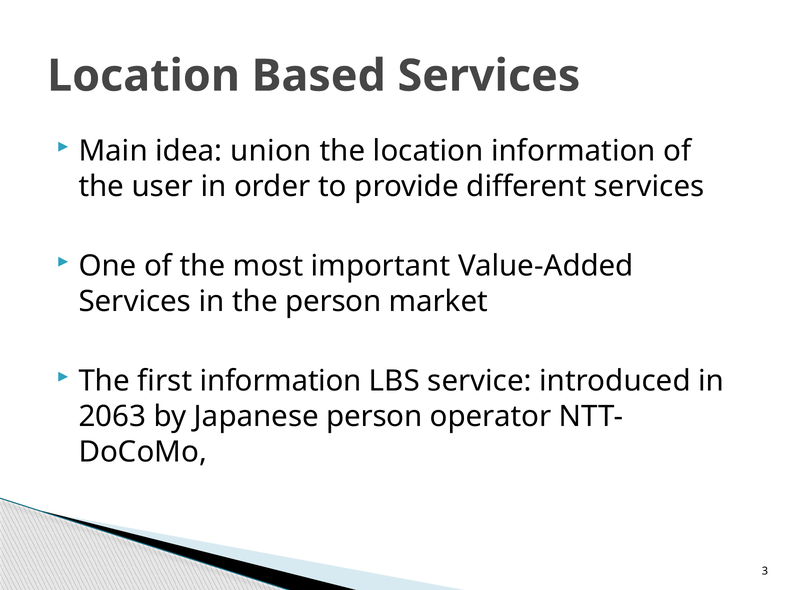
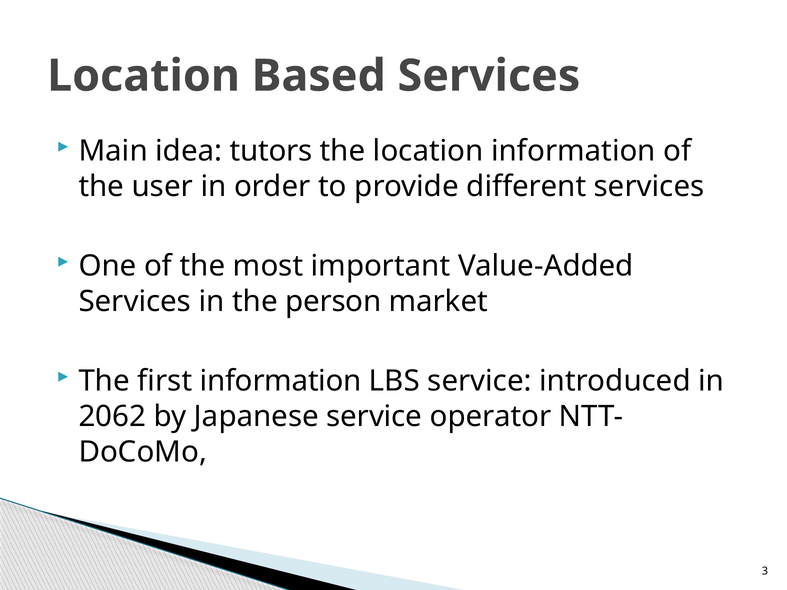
union: union -> tutors
2063: 2063 -> 2062
Japanese person: person -> service
